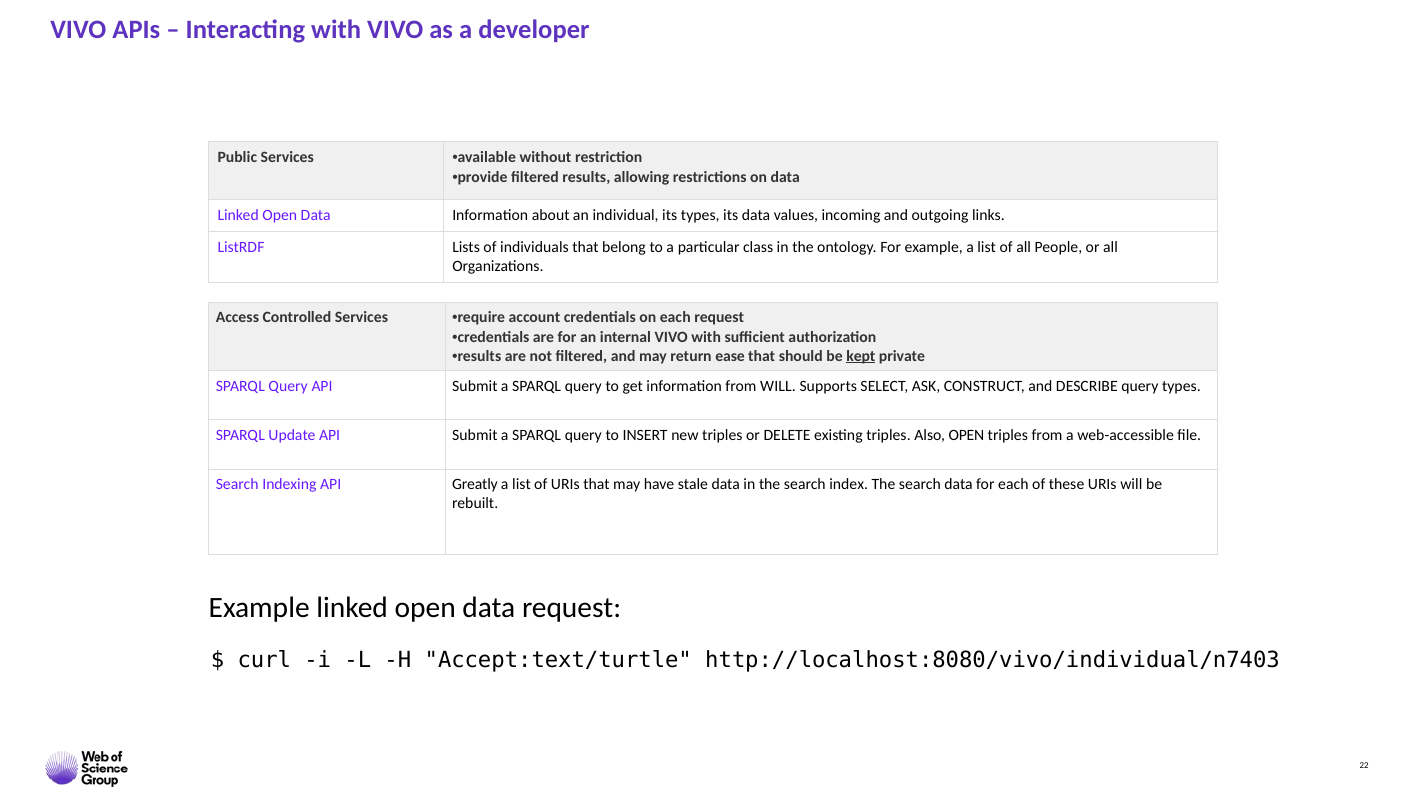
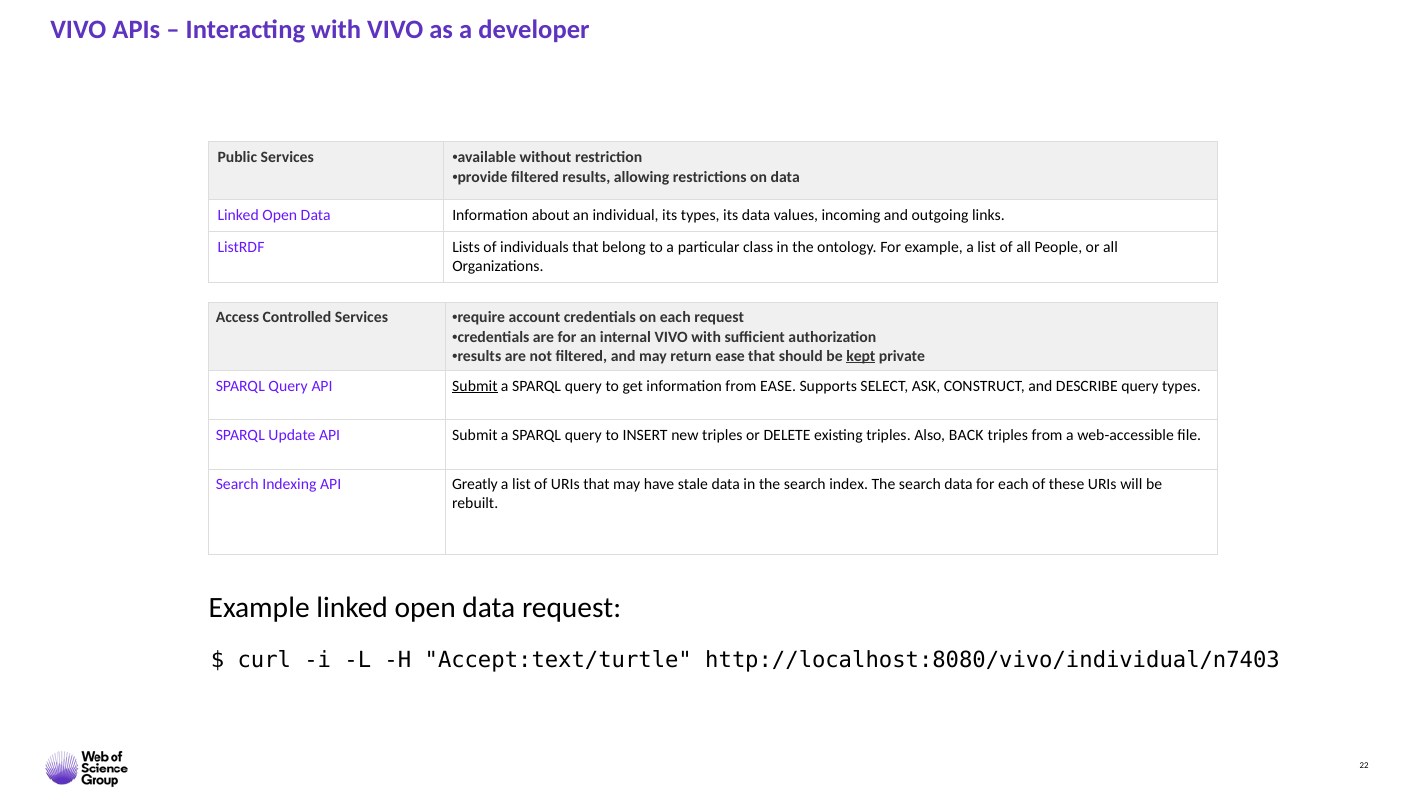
Submit at (475, 386) underline: none -> present
from WILL: WILL -> EASE
Also OPEN: OPEN -> BACK
